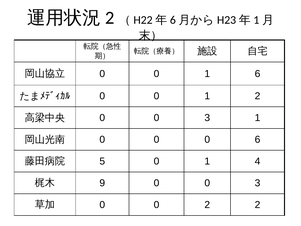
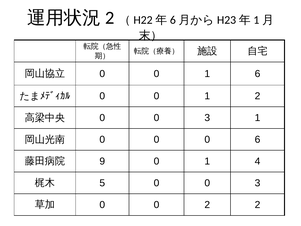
5: 5 -> 9
9: 9 -> 5
